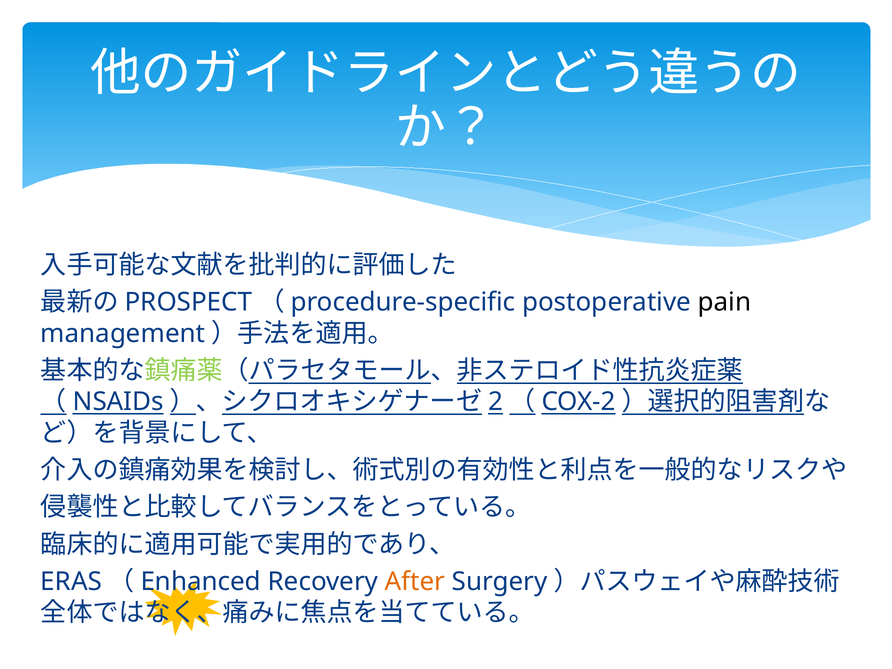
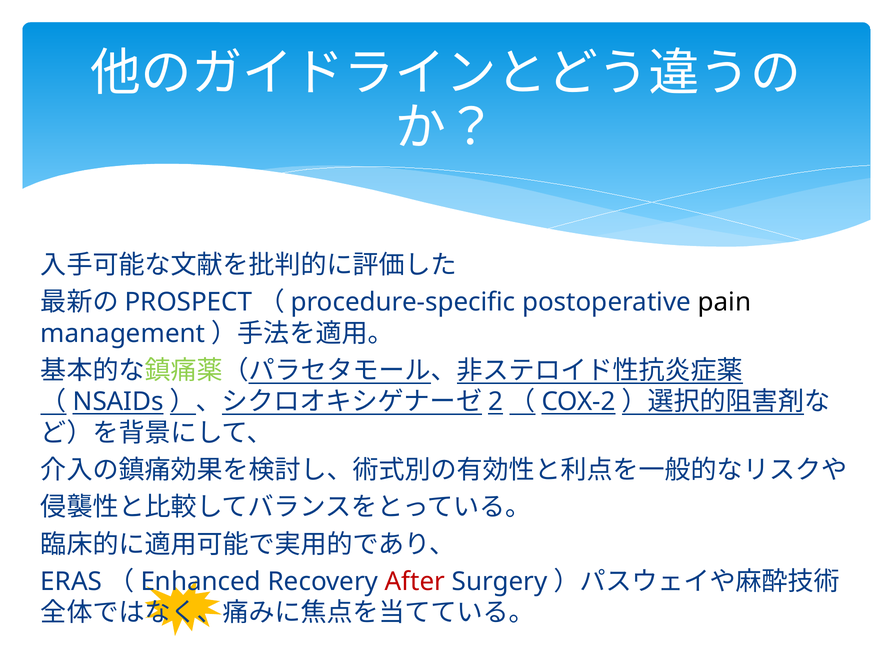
After colour: orange -> red
